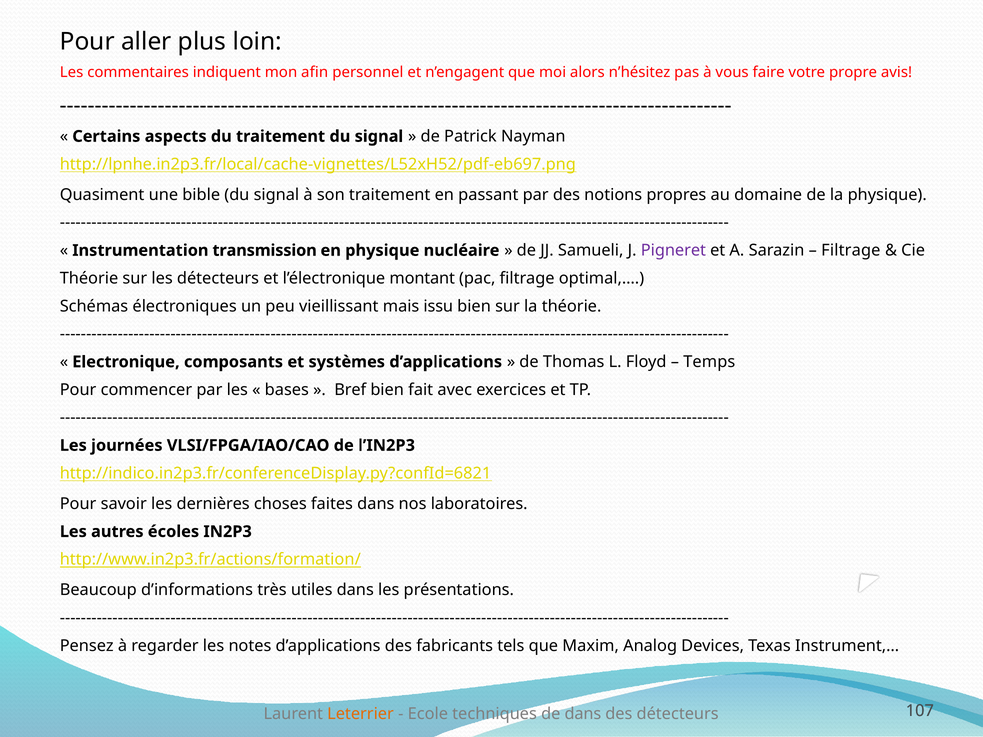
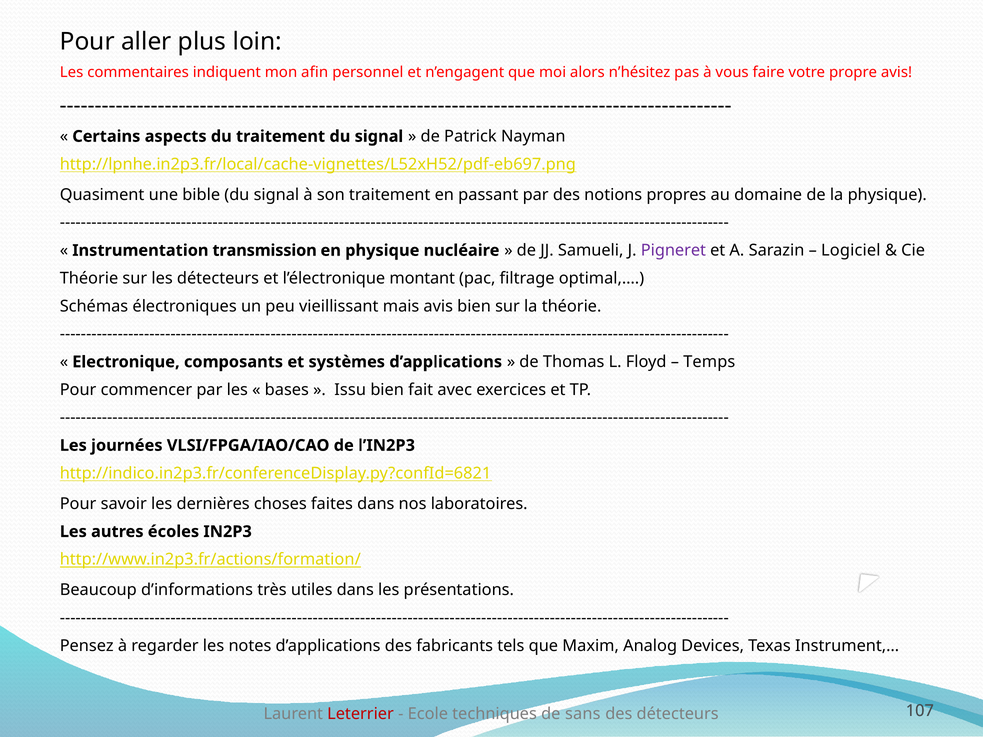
Filtrage at (851, 251): Filtrage -> Logiciel
mais issu: issu -> avis
Bref: Bref -> Issu
Leterrier colour: orange -> red
de dans: dans -> sans
